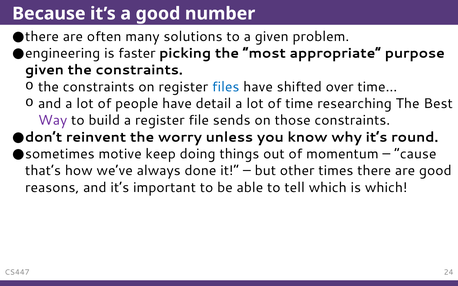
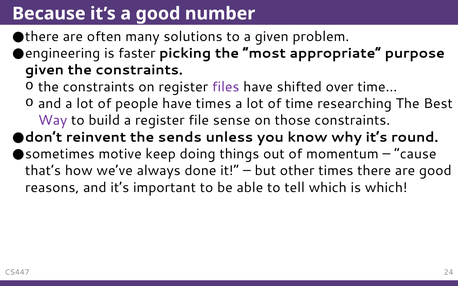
files colour: blue -> purple
have detail: detail -> times
sends: sends -> sense
worry: worry -> sends
